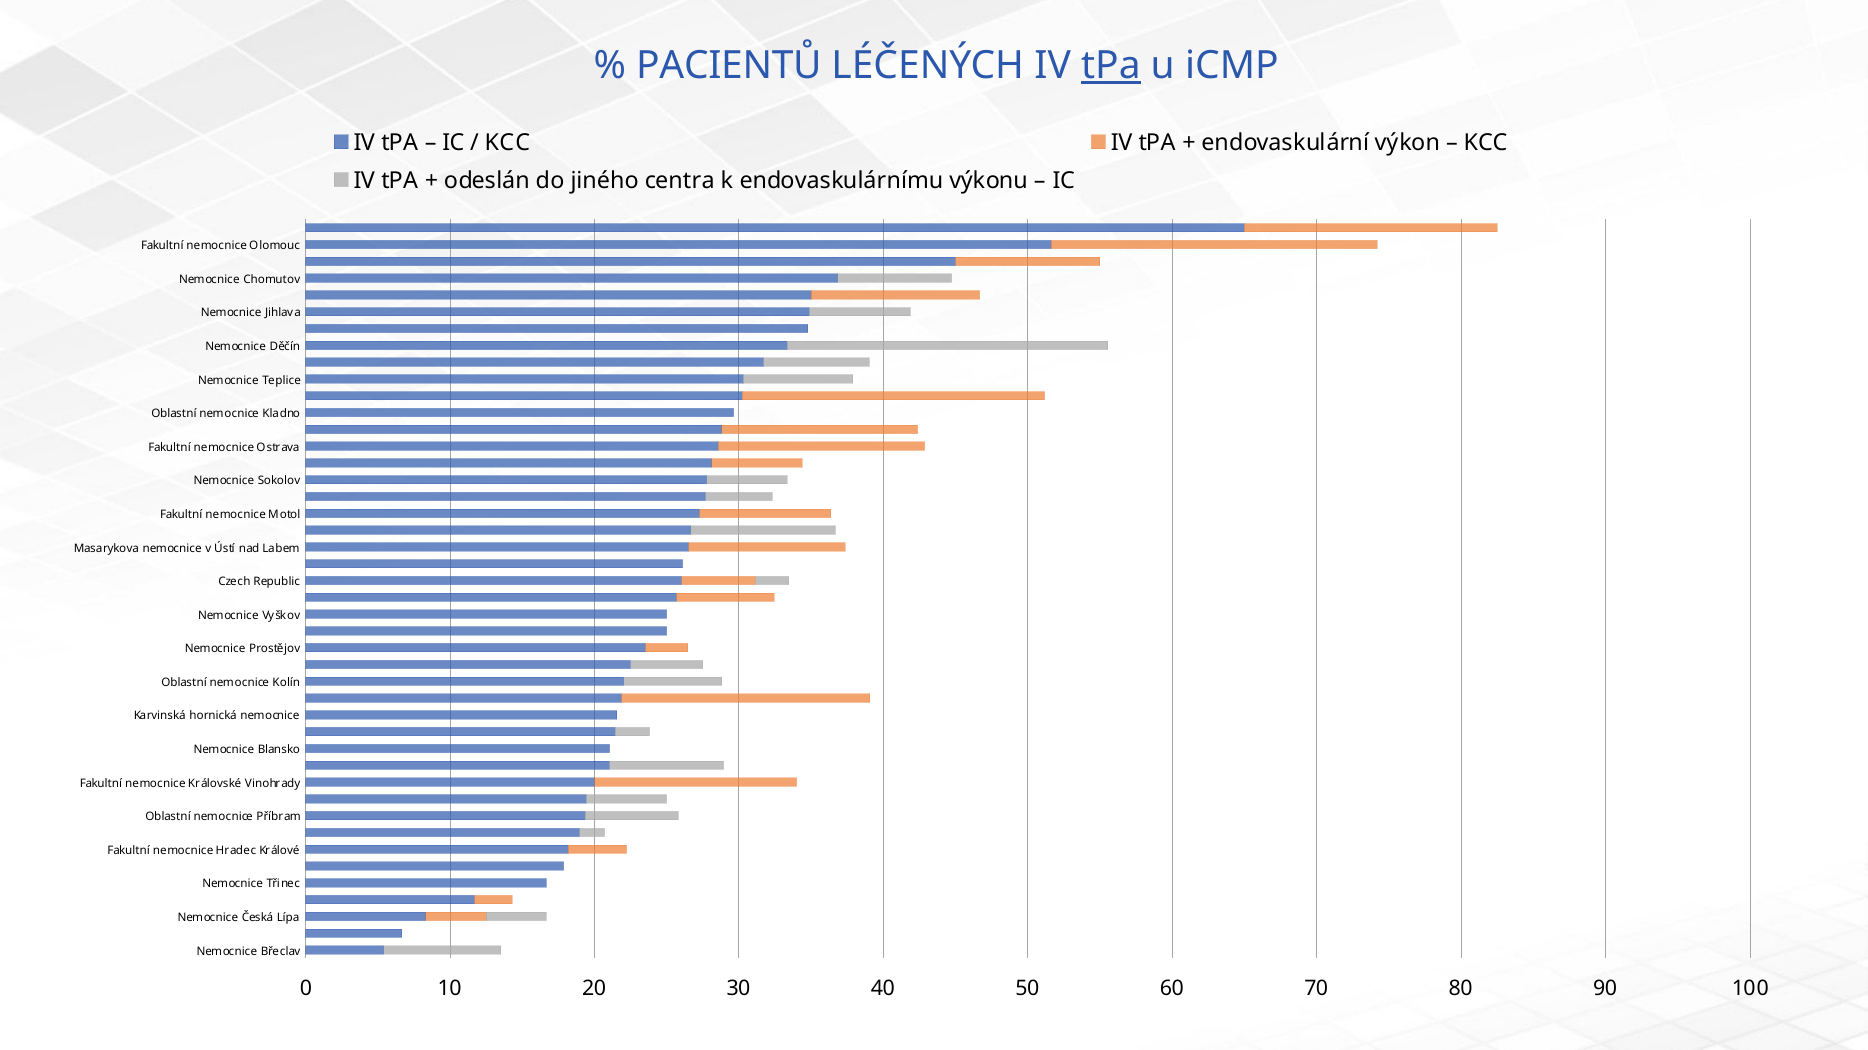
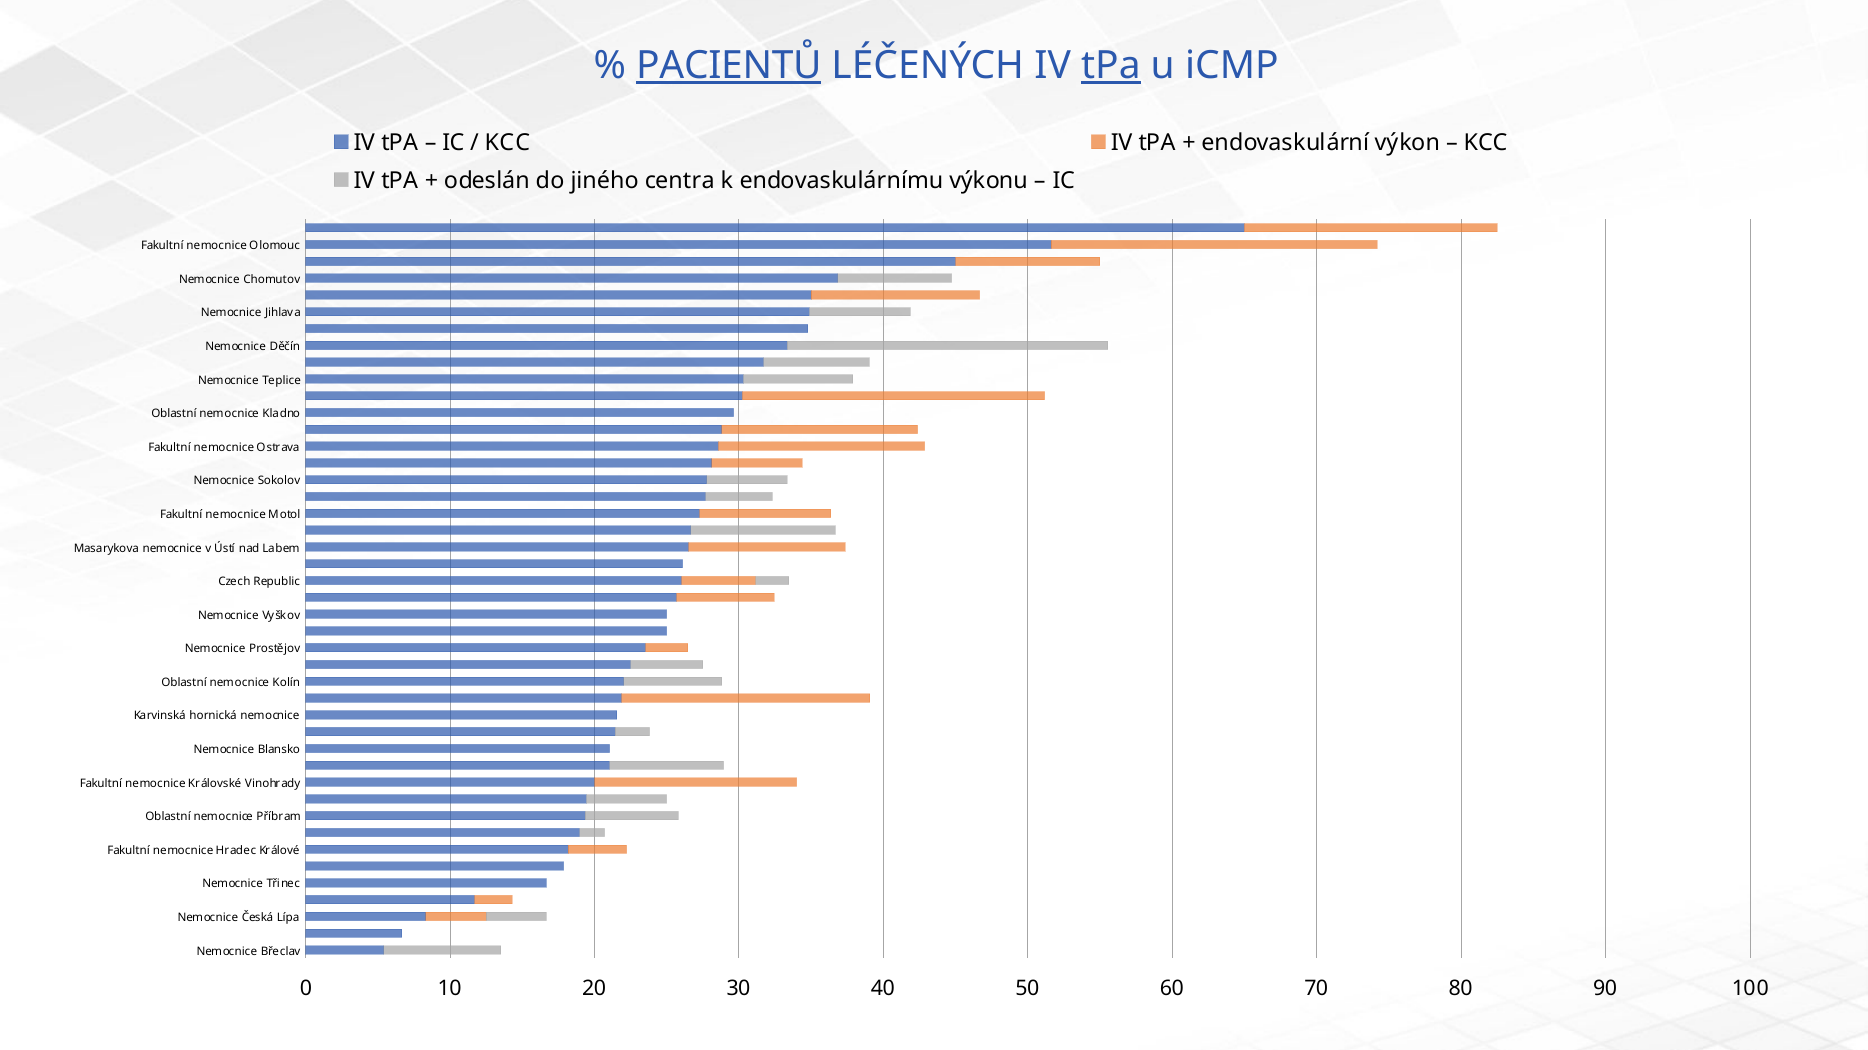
PACIENTŮ underline: none -> present
